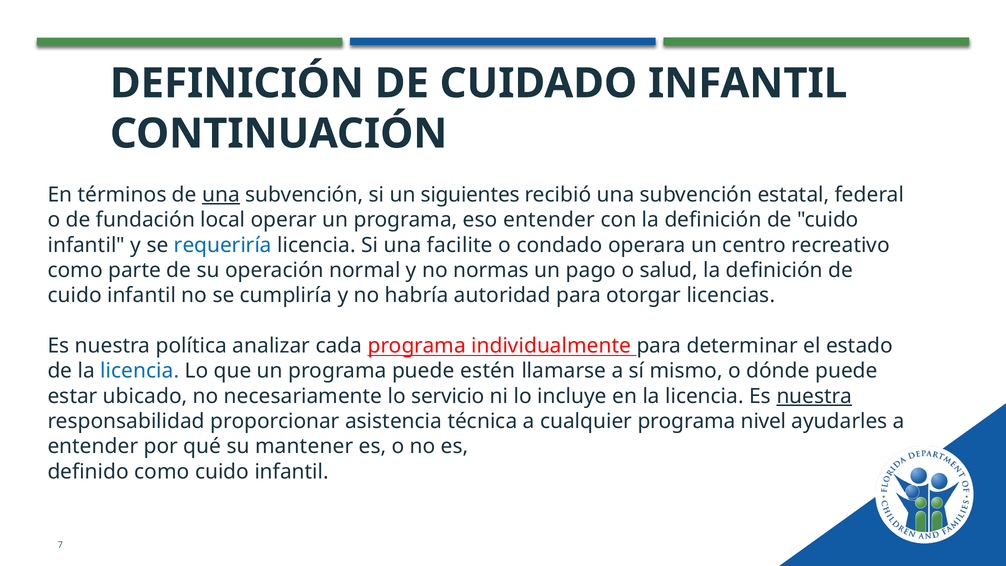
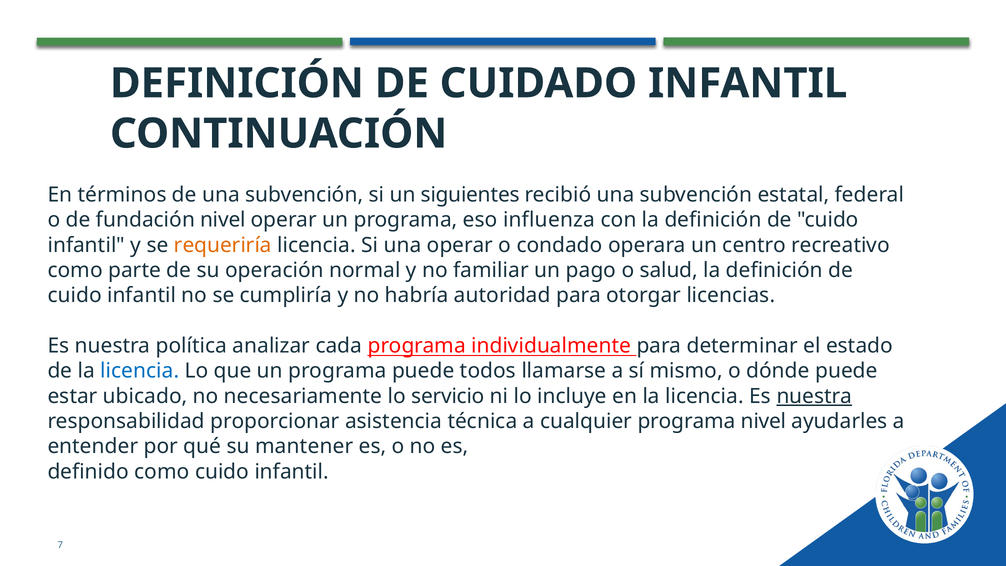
una at (221, 195) underline: present -> none
fundación local: local -> nivel
eso entender: entender -> influenza
requeriría colour: blue -> orange
una facilite: facilite -> operar
normas: normas -> familiar
estén: estén -> todos
